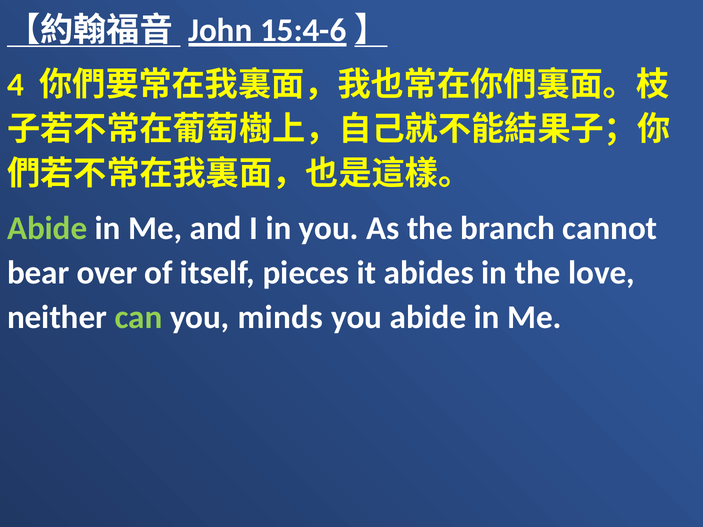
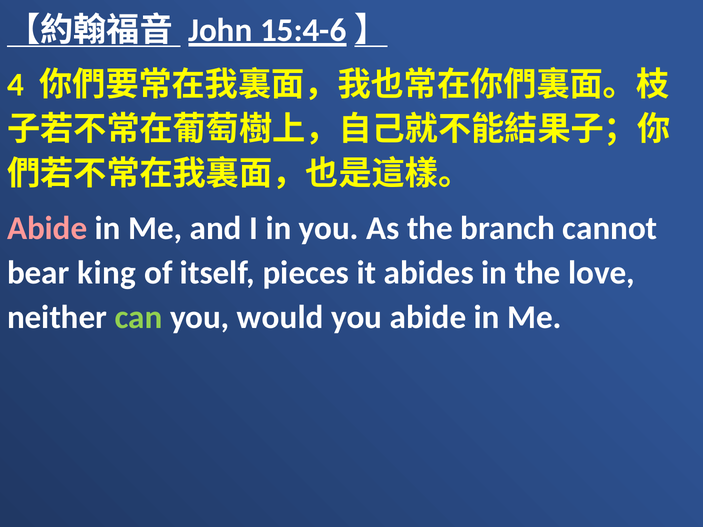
Abide at (47, 228) colour: light green -> pink
over: over -> king
minds: minds -> would
